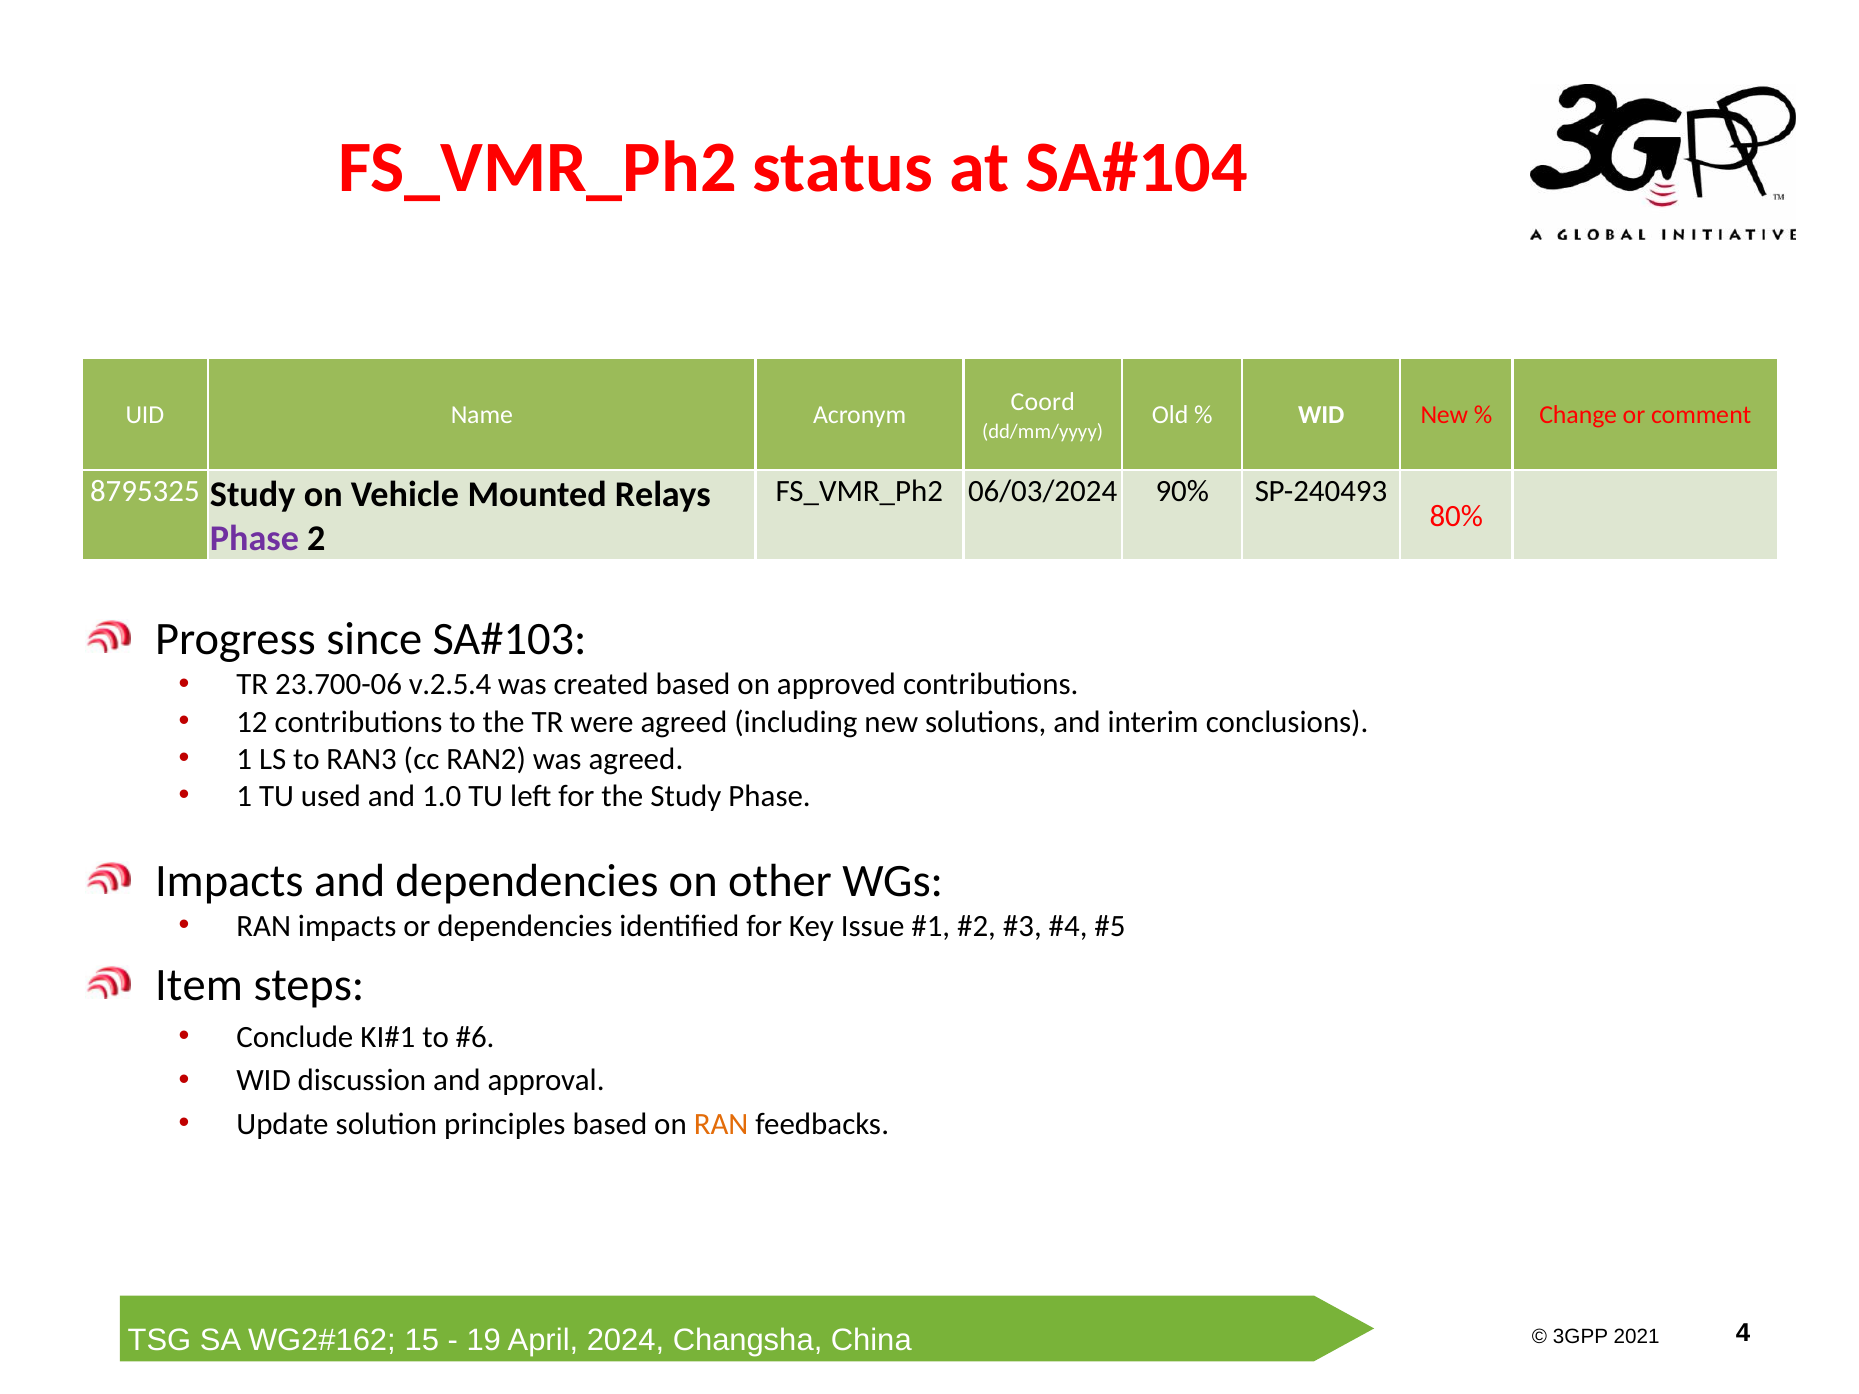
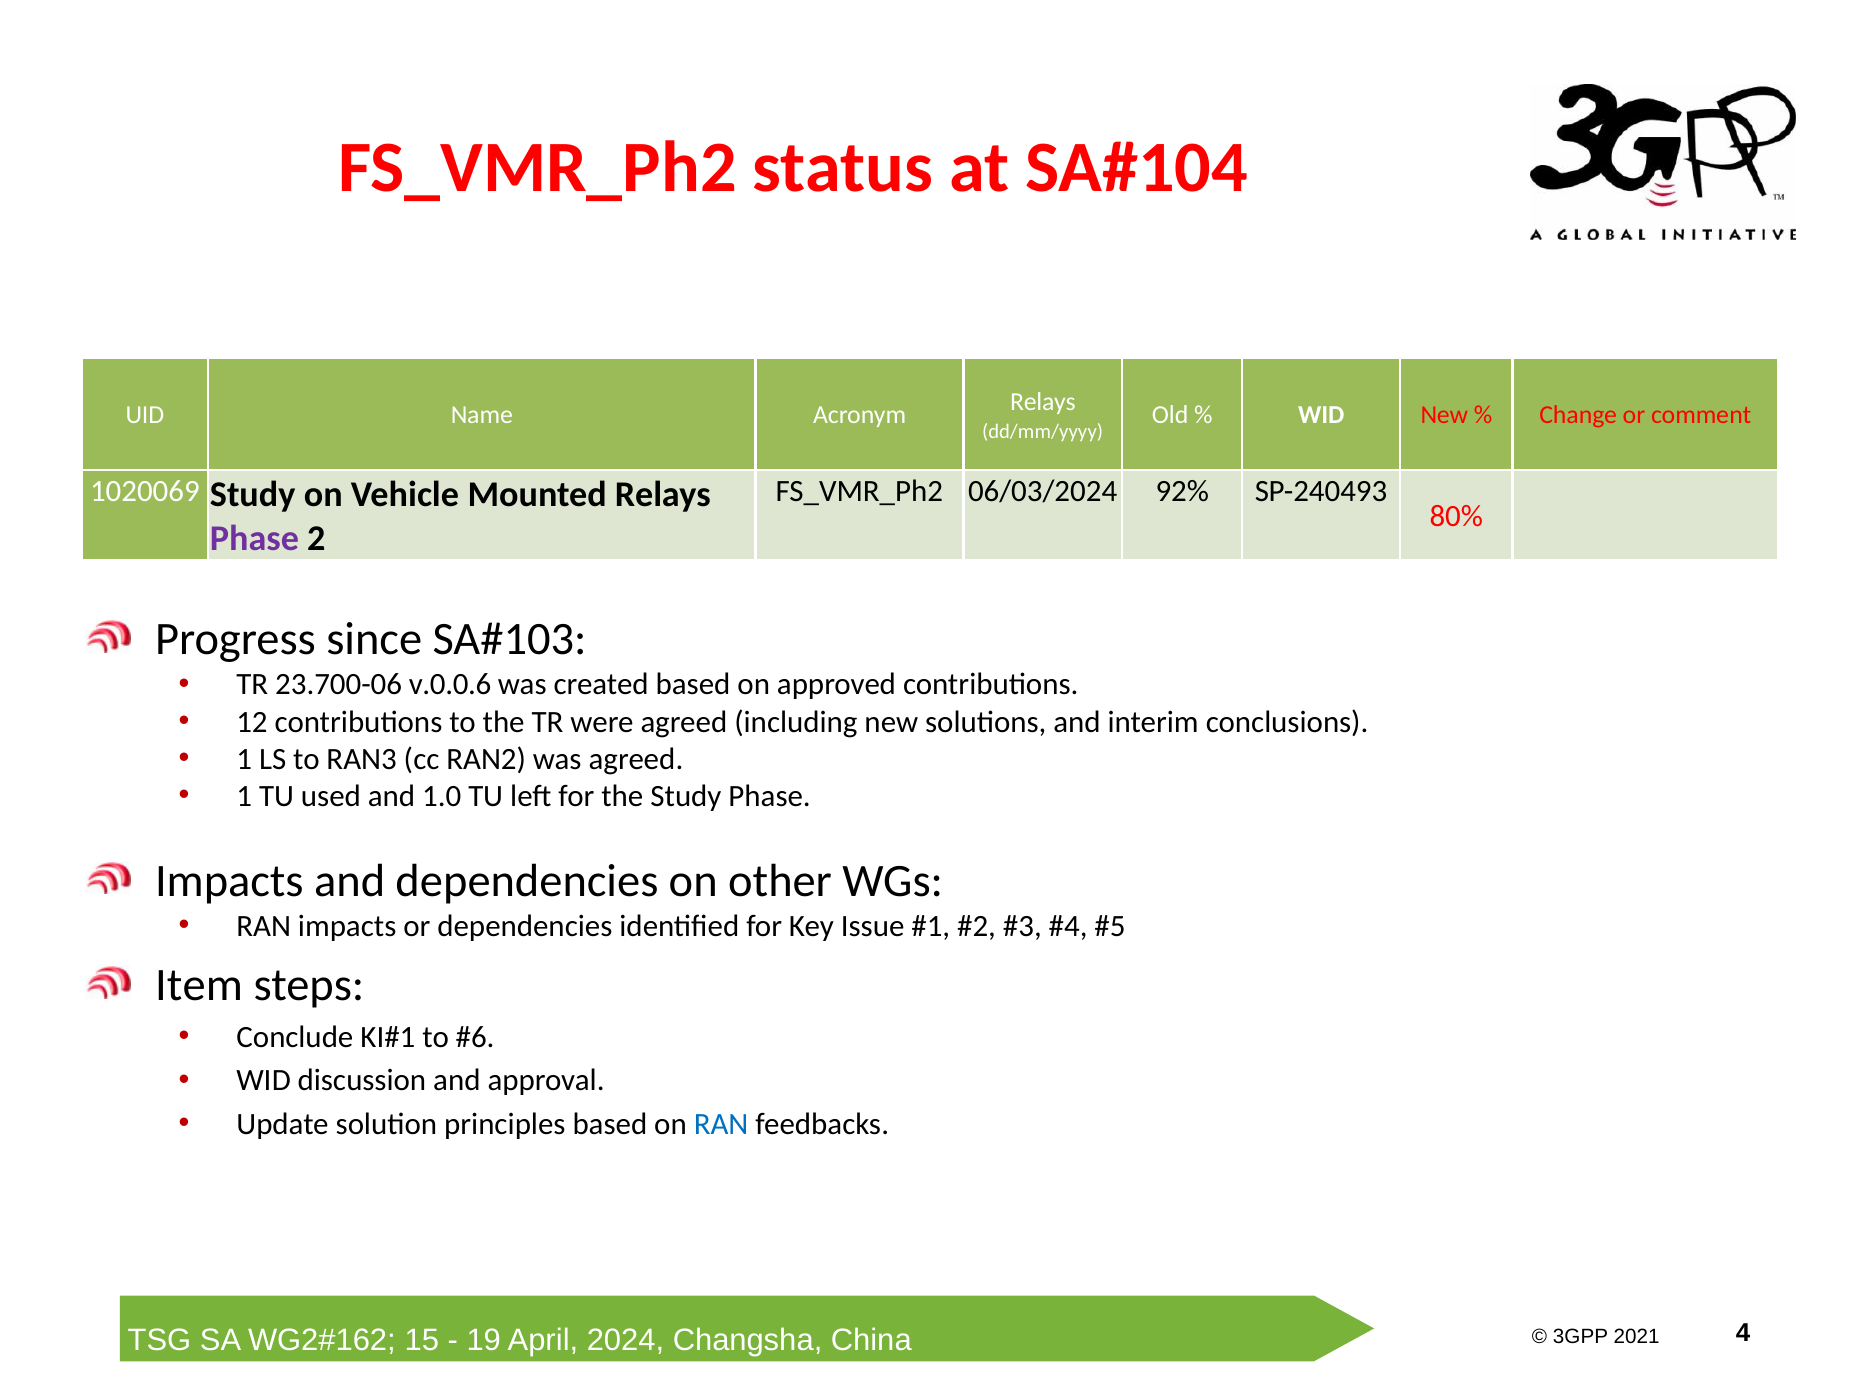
Coord at (1043, 402): Coord -> Relays
8795325: 8795325 -> 1020069
90%: 90% -> 92%
v.2.5.4: v.2.5.4 -> v.0.0.6
RAN at (721, 1124) colour: orange -> blue
